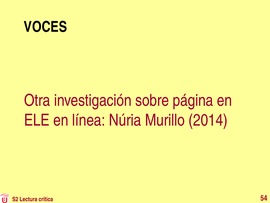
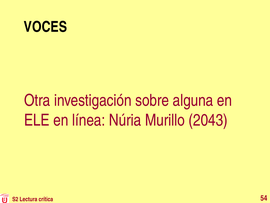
página: página -> alguna
2014: 2014 -> 2043
